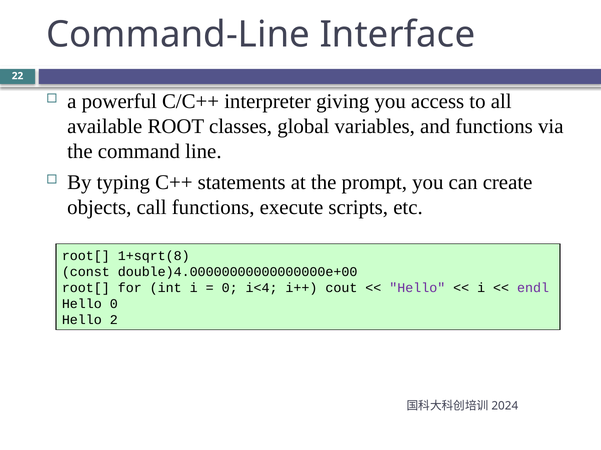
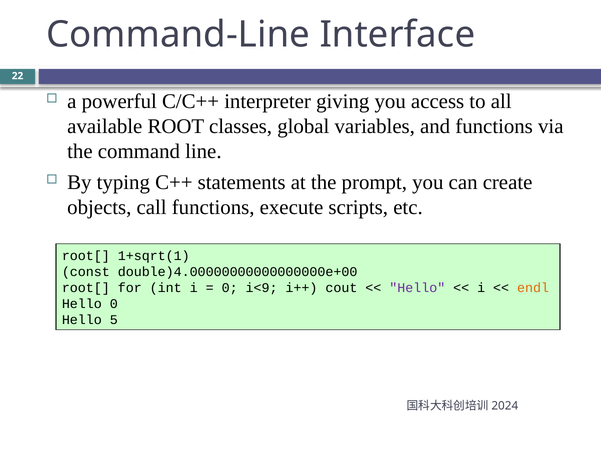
1+sqrt(8: 1+sqrt(8 -> 1+sqrt(1
i<4: i<4 -> i<9
endl colour: purple -> orange
2: 2 -> 5
